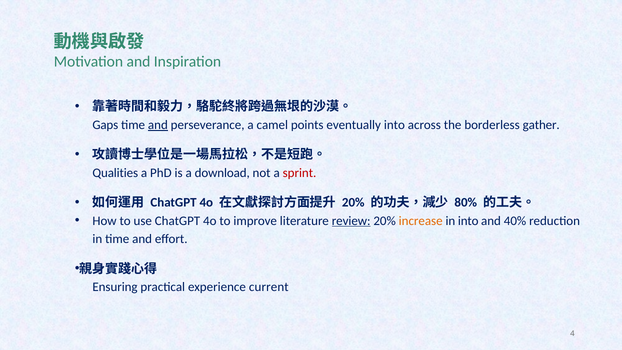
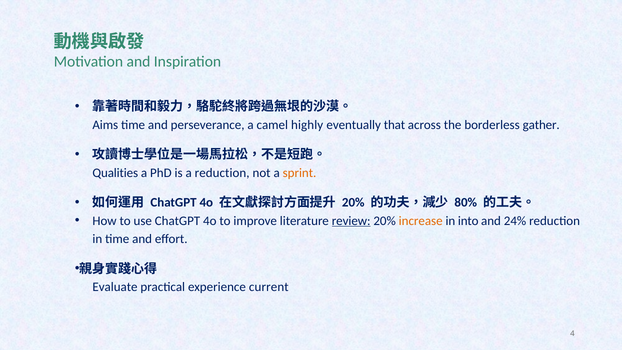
Gaps: Gaps -> Aims
and at (158, 125) underline: present -> none
points: points -> highly
eventually into: into -> that
a download: download -> reduction
sprint colour: red -> orange
40%: 40% -> 24%
Ensuring: Ensuring -> Evaluate
